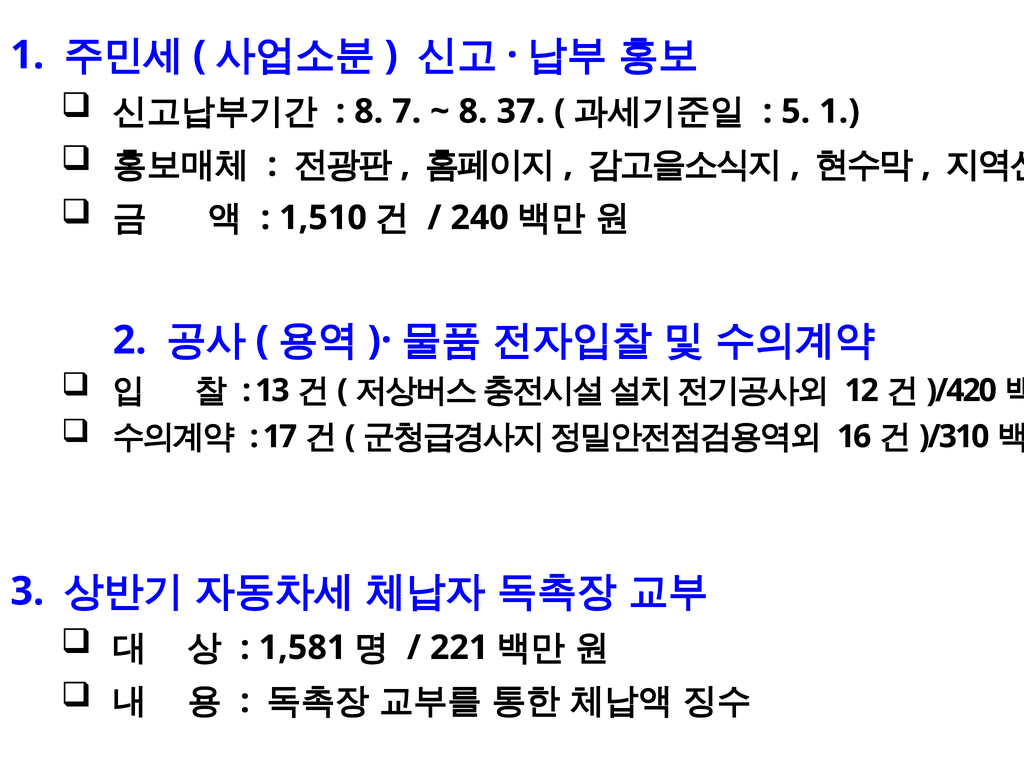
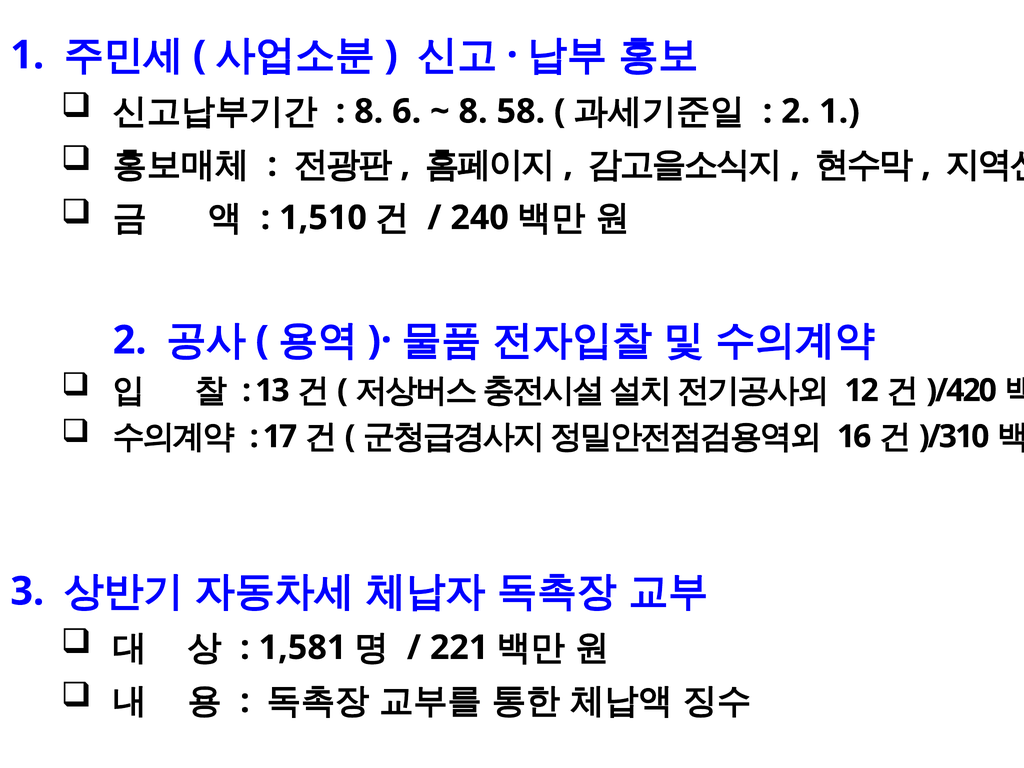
7: 7 -> 6
37: 37 -> 58
5 at (796, 111): 5 -> 2
